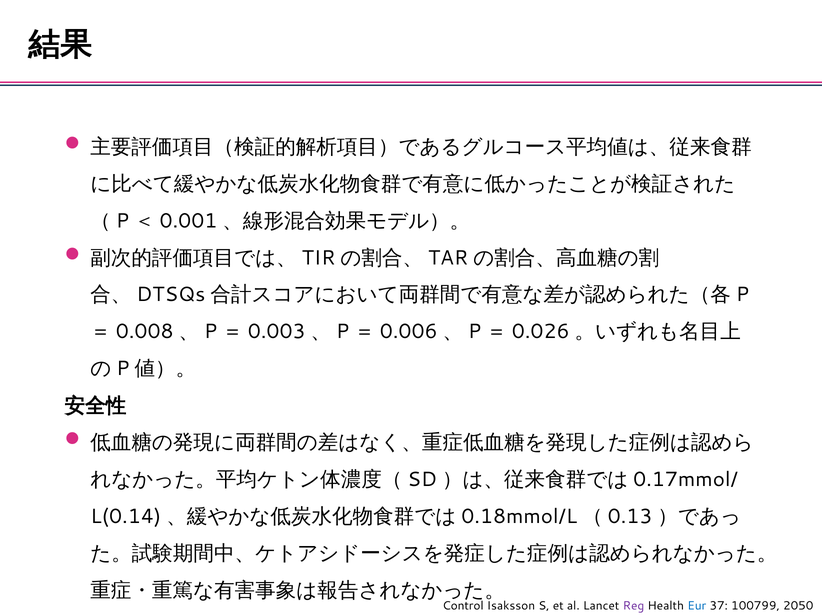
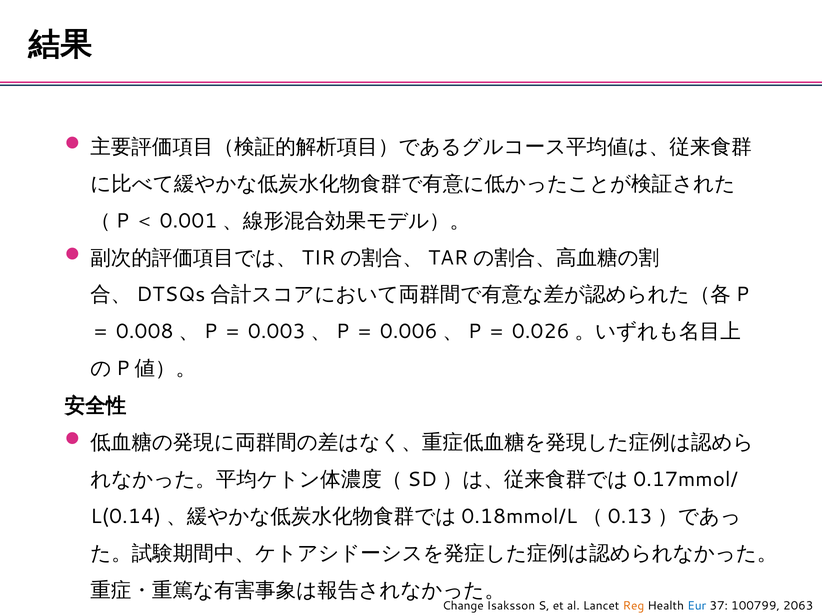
Control: Control -> Change
Reg colour: purple -> orange
2050: 2050 -> 2063
